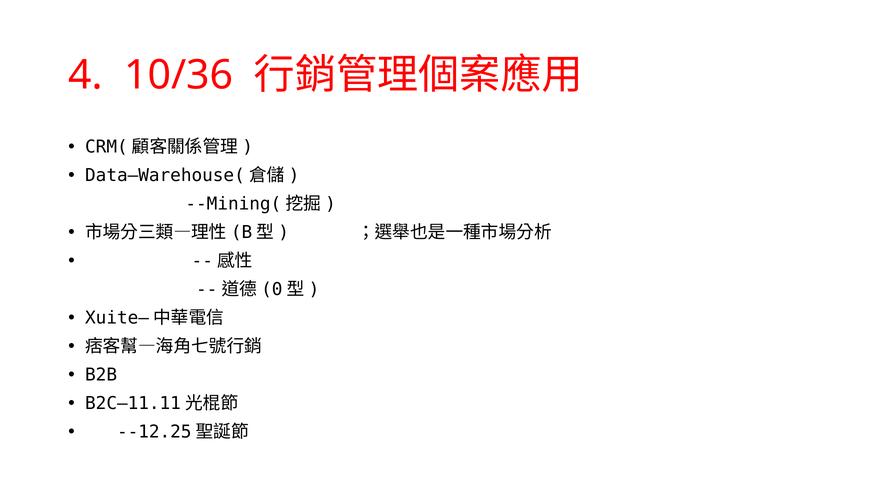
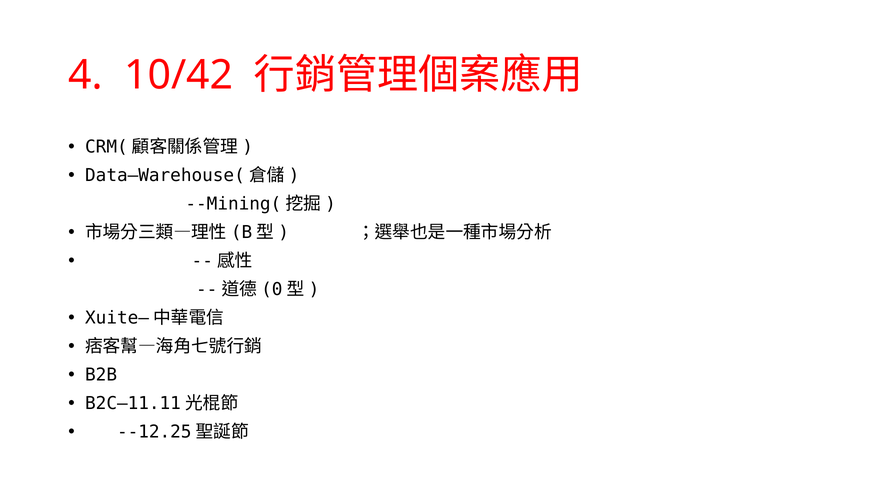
10/36: 10/36 -> 10/42
